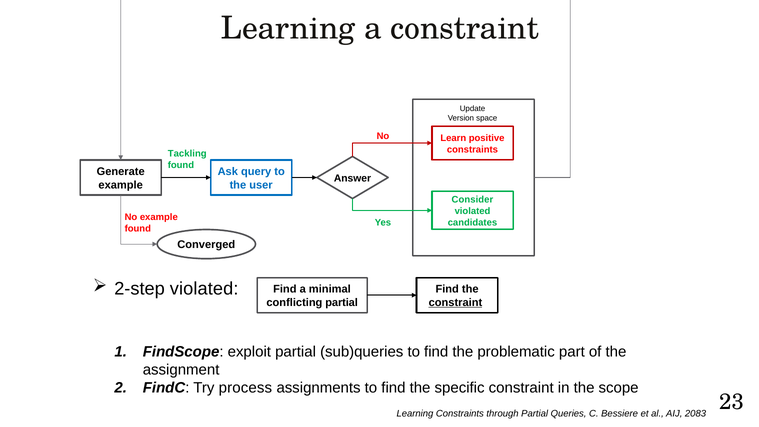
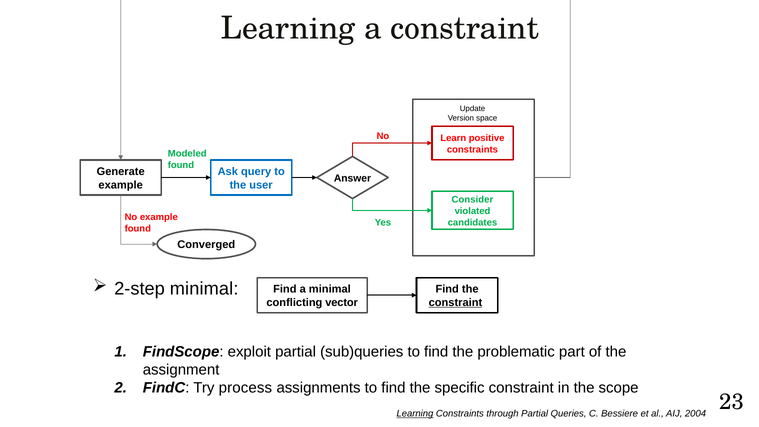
Tackling: Tackling -> Modeled
2-step violated: violated -> minimal
conflicting partial: partial -> vector
Learning at (415, 414) underline: none -> present
2083: 2083 -> 2004
